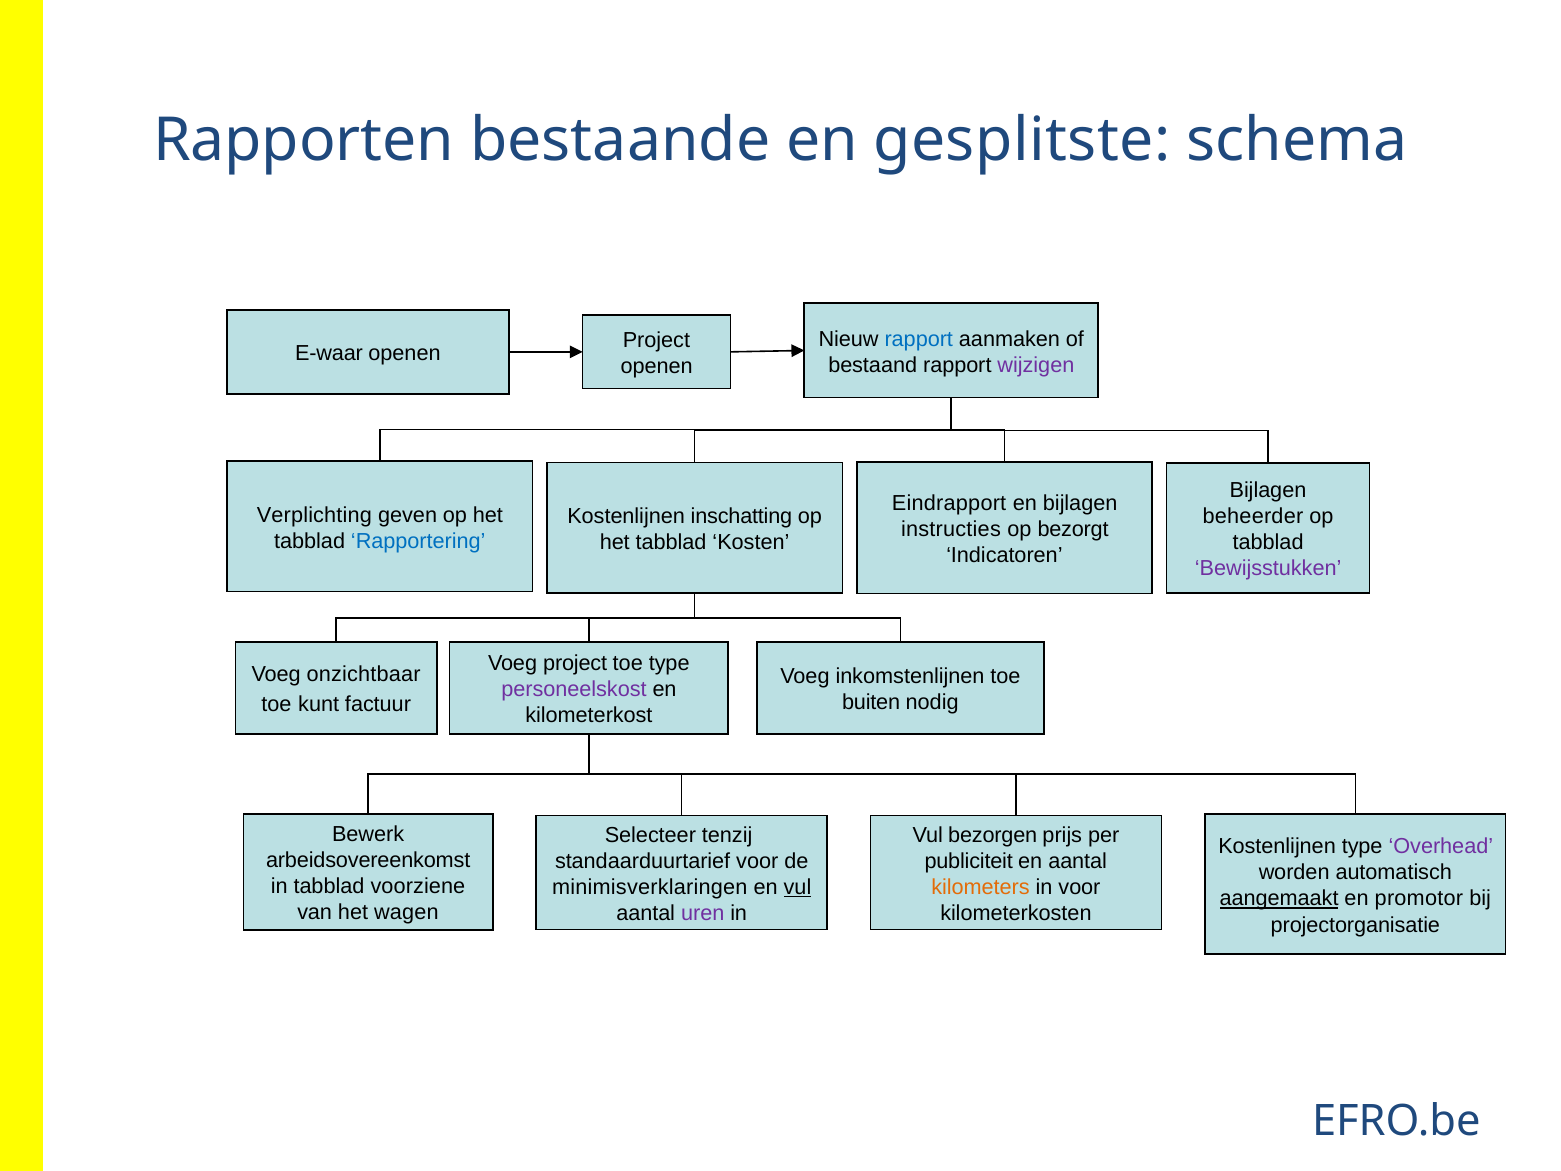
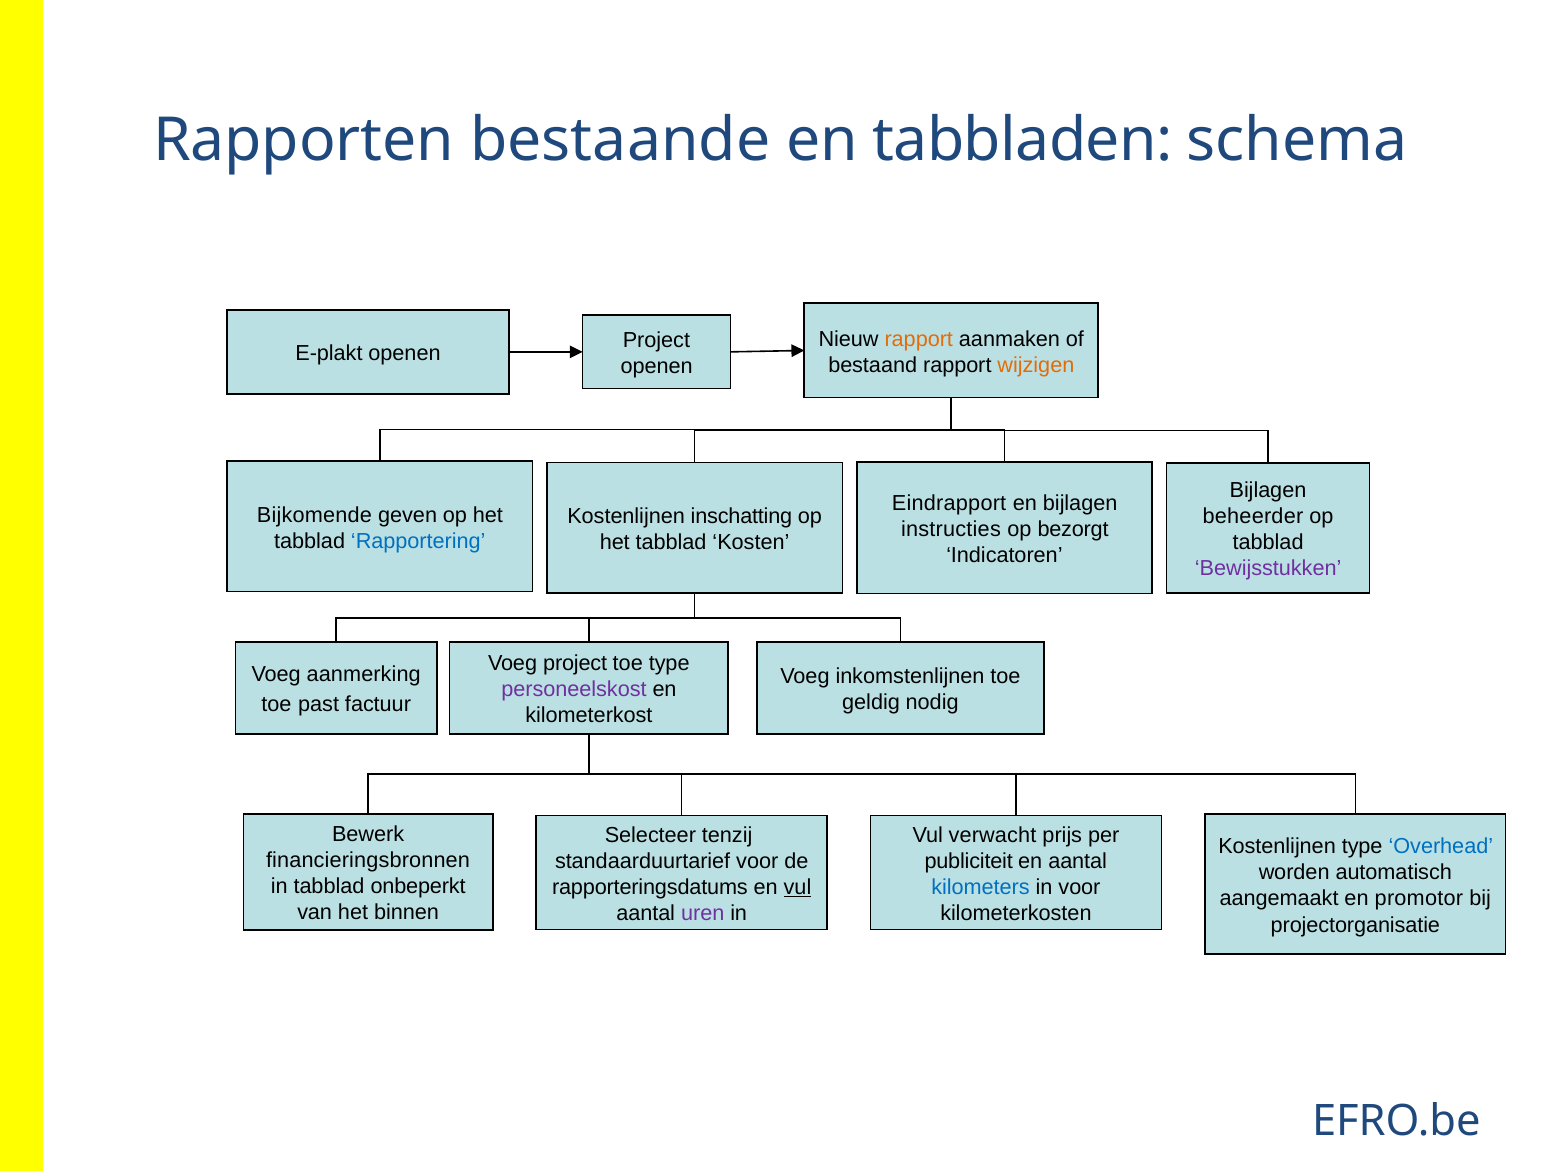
gesplitste: gesplitste -> tabbladen
rapport at (919, 339) colour: blue -> orange
E-waar: E-waar -> E-plakt
wijzigen colour: purple -> orange
Verplichting: Verplichting -> Bijkomende
onzichtbaar: onzichtbaar -> aanmerking
buiten: buiten -> geldig
kunt: kunt -> past
bezorgen: bezorgen -> verwacht
Overhead colour: purple -> blue
arbeidsovereenkomst: arbeidsovereenkomst -> financieringsbronnen
voorziene: voorziene -> onbeperkt
minimisverklaringen: minimisverklaringen -> rapporteringsdatums
kilometers colour: orange -> blue
aangemaakt underline: present -> none
wagen: wagen -> binnen
